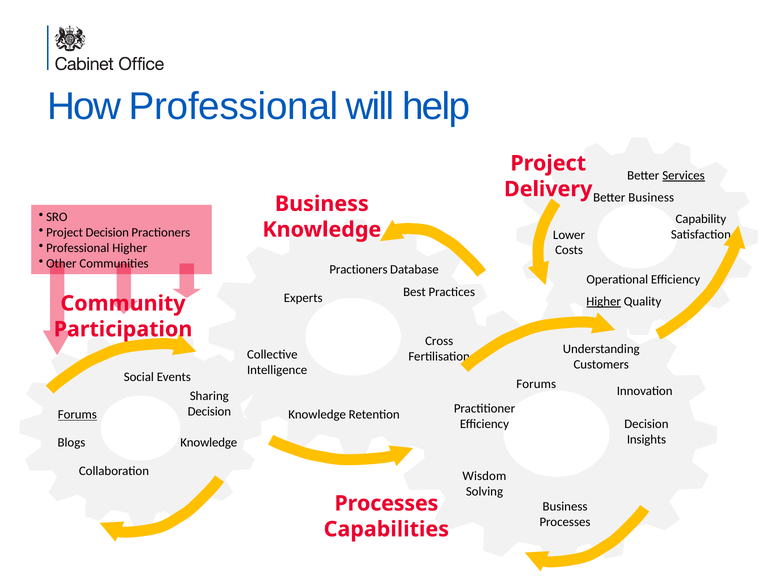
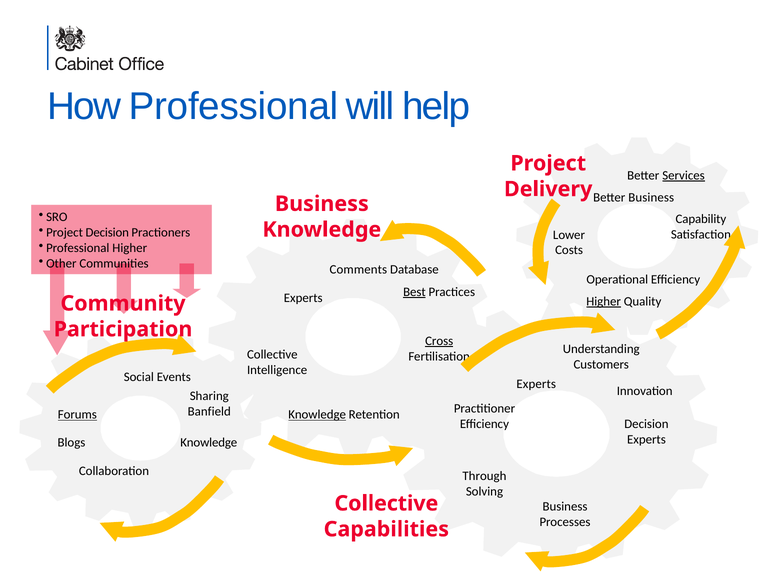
Practioners at (358, 270): Practioners -> Comments
Best underline: none -> present
Cross underline: none -> present
Forums at (536, 384): Forums -> Experts
Decision at (209, 412): Decision -> Banfield
Knowledge at (317, 414) underline: none -> present
Insights at (646, 439): Insights -> Experts
Wisdom: Wisdom -> Through
Processes at (386, 503): Processes -> Collective
